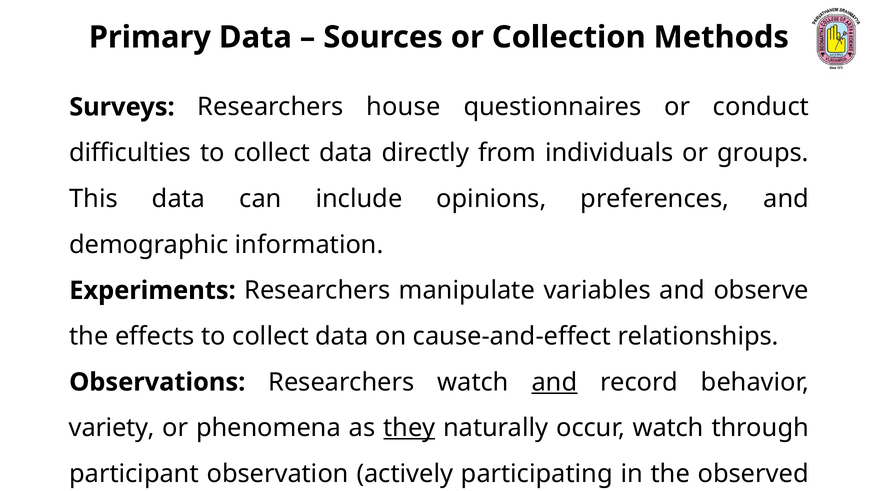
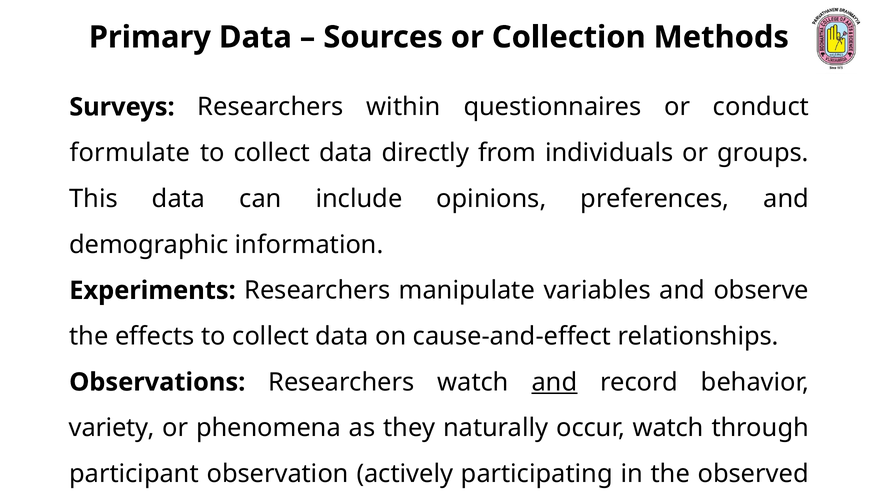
house: house -> within
difficulties: difficulties -> formulate
they underline: present -> none
